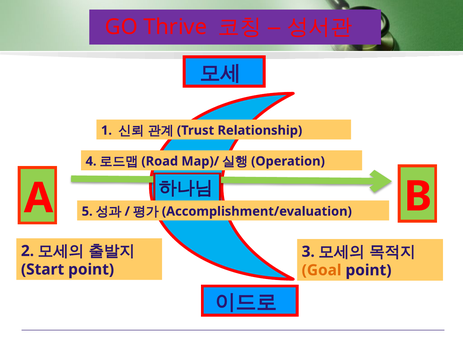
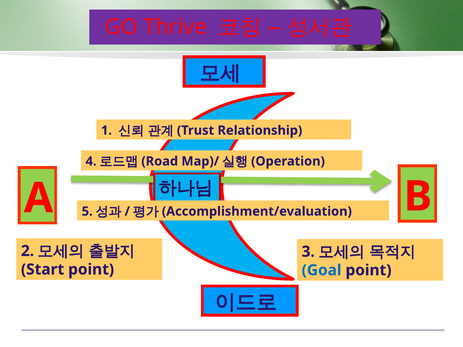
Goal colour: orange -> blue
